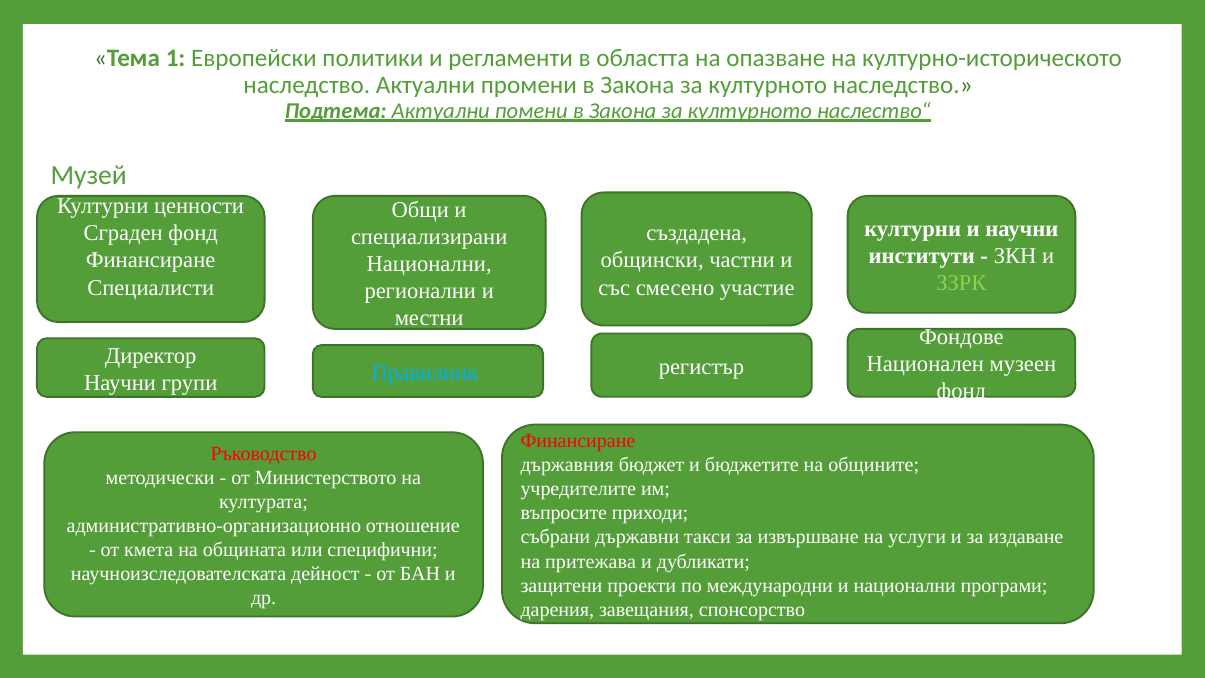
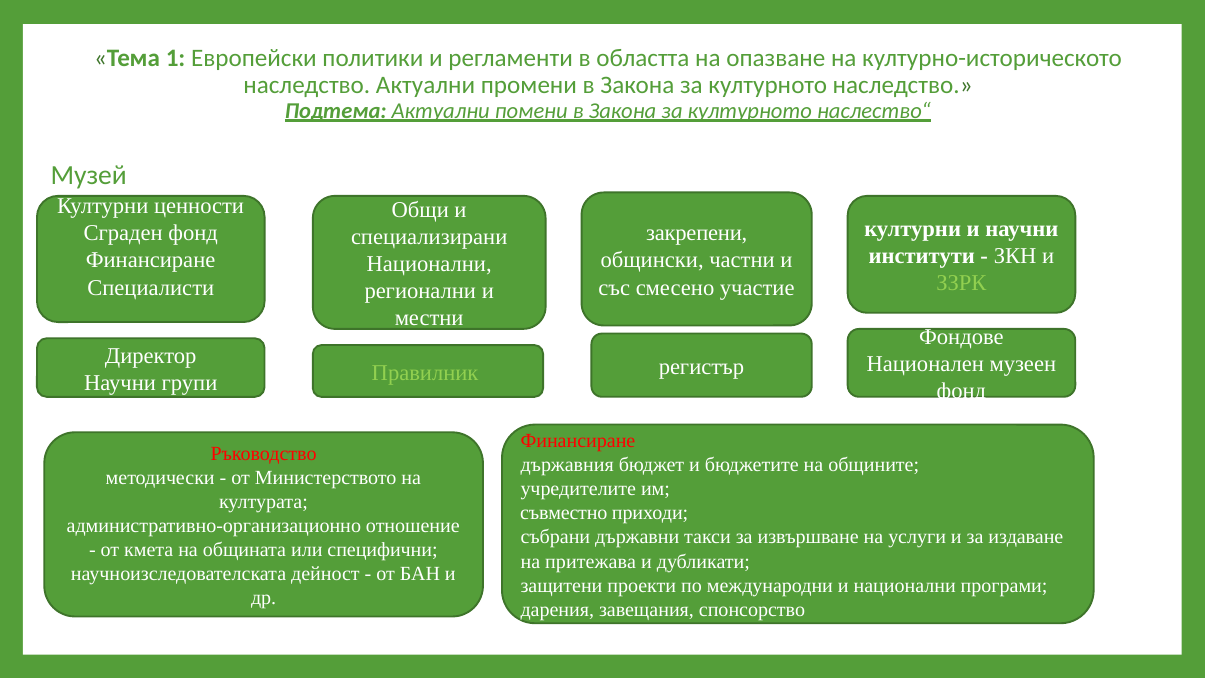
създадена: създадена -> закрепени
Правилник colour: light blue -> light green
въпросите: въпросите -> съвместно
